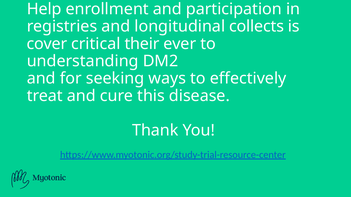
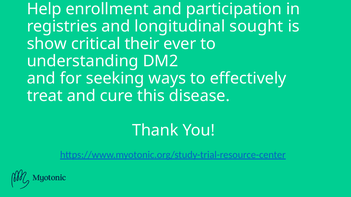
collects: collects -> sought
cover: cover -> show
